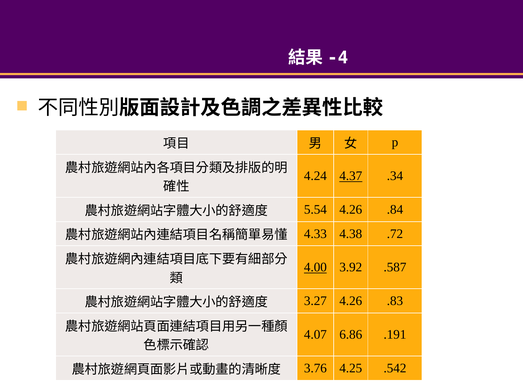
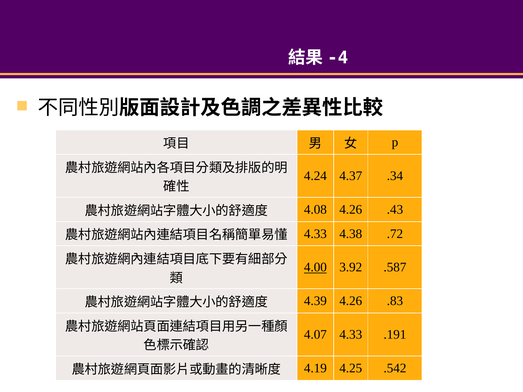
4.37 underline: present -> none
5.54: 5.54 -> 4.08
.84: .84 -> .43
3.27: 3.27 -> 4.39
4.07 6.86: 6.86 -> 4.33
3.76: 3.76 -> 4.19
